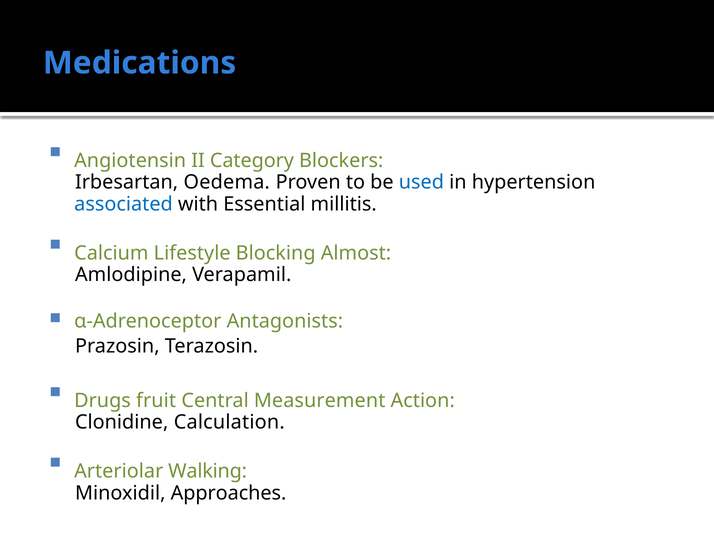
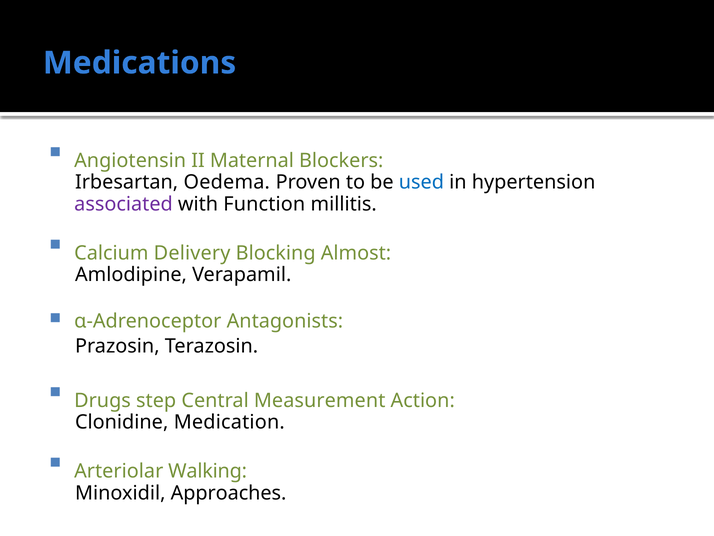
Category: Category -> Maternal
associated colour: blue -> purple
Essential: Essential -> Function
Lifestyle: Lifestyle -> Delivery
fruit: fruit -> step
Calculation: Calculation -> Medication
